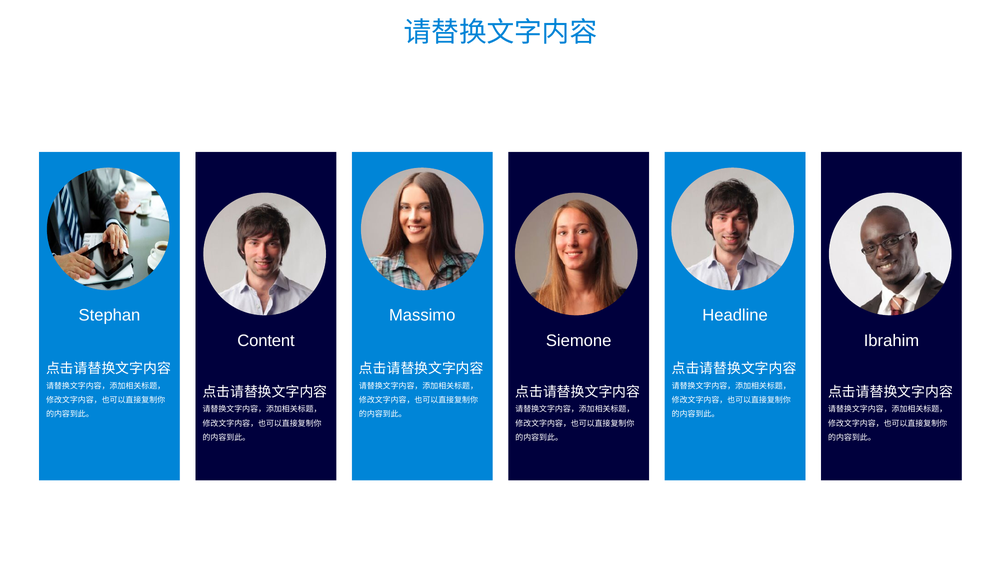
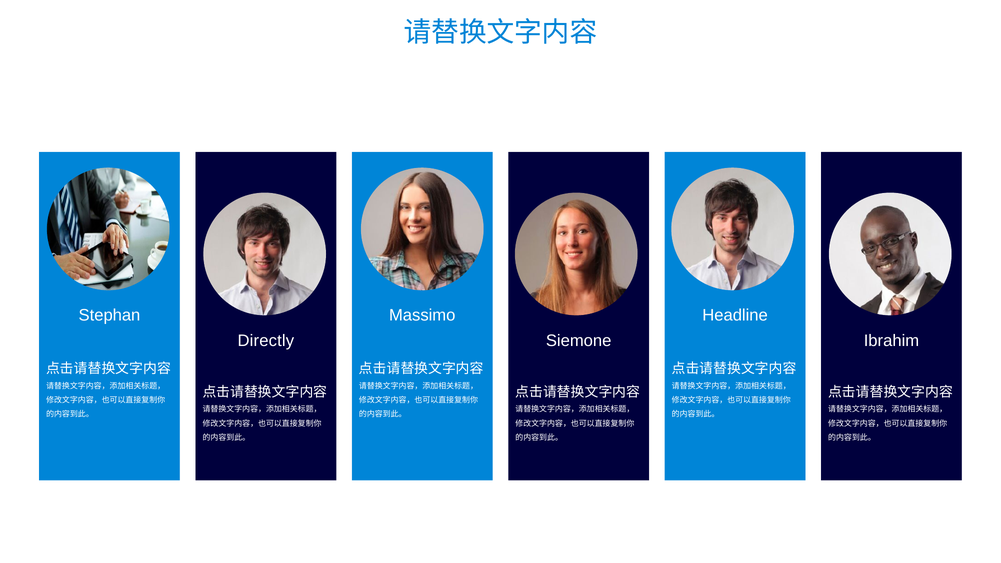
Content: Content -> Directly
